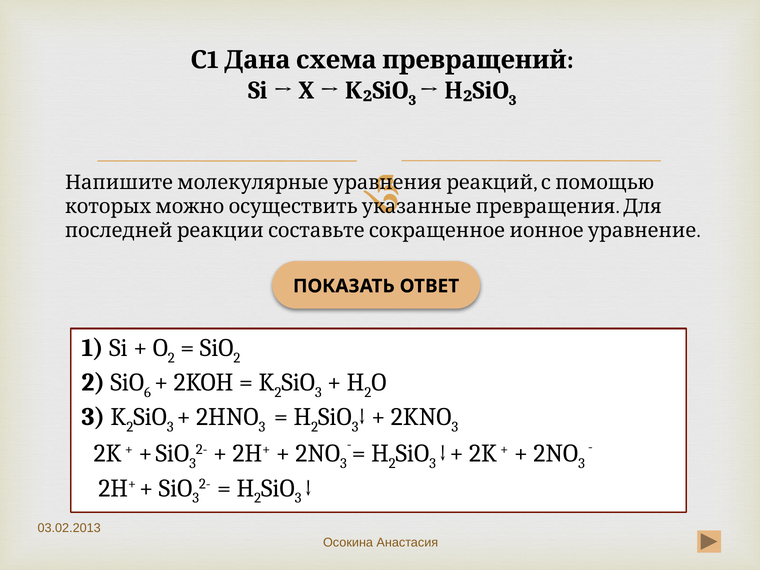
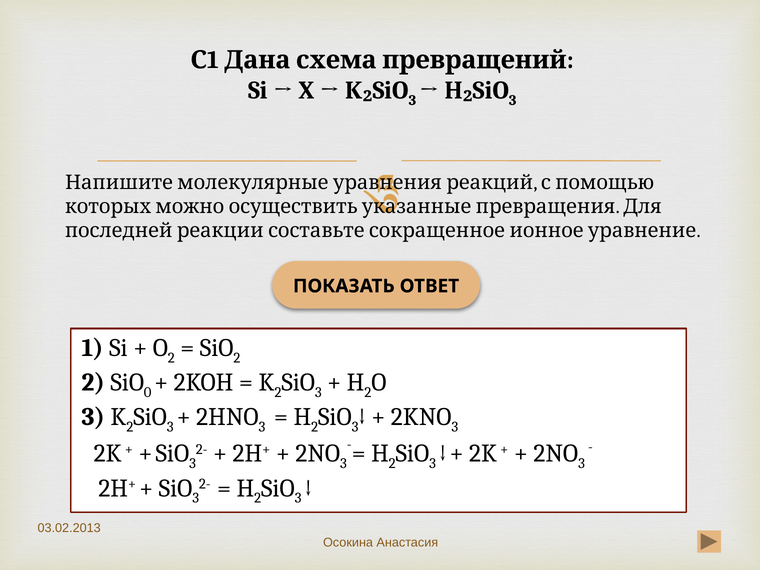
6: 6 -> 0
